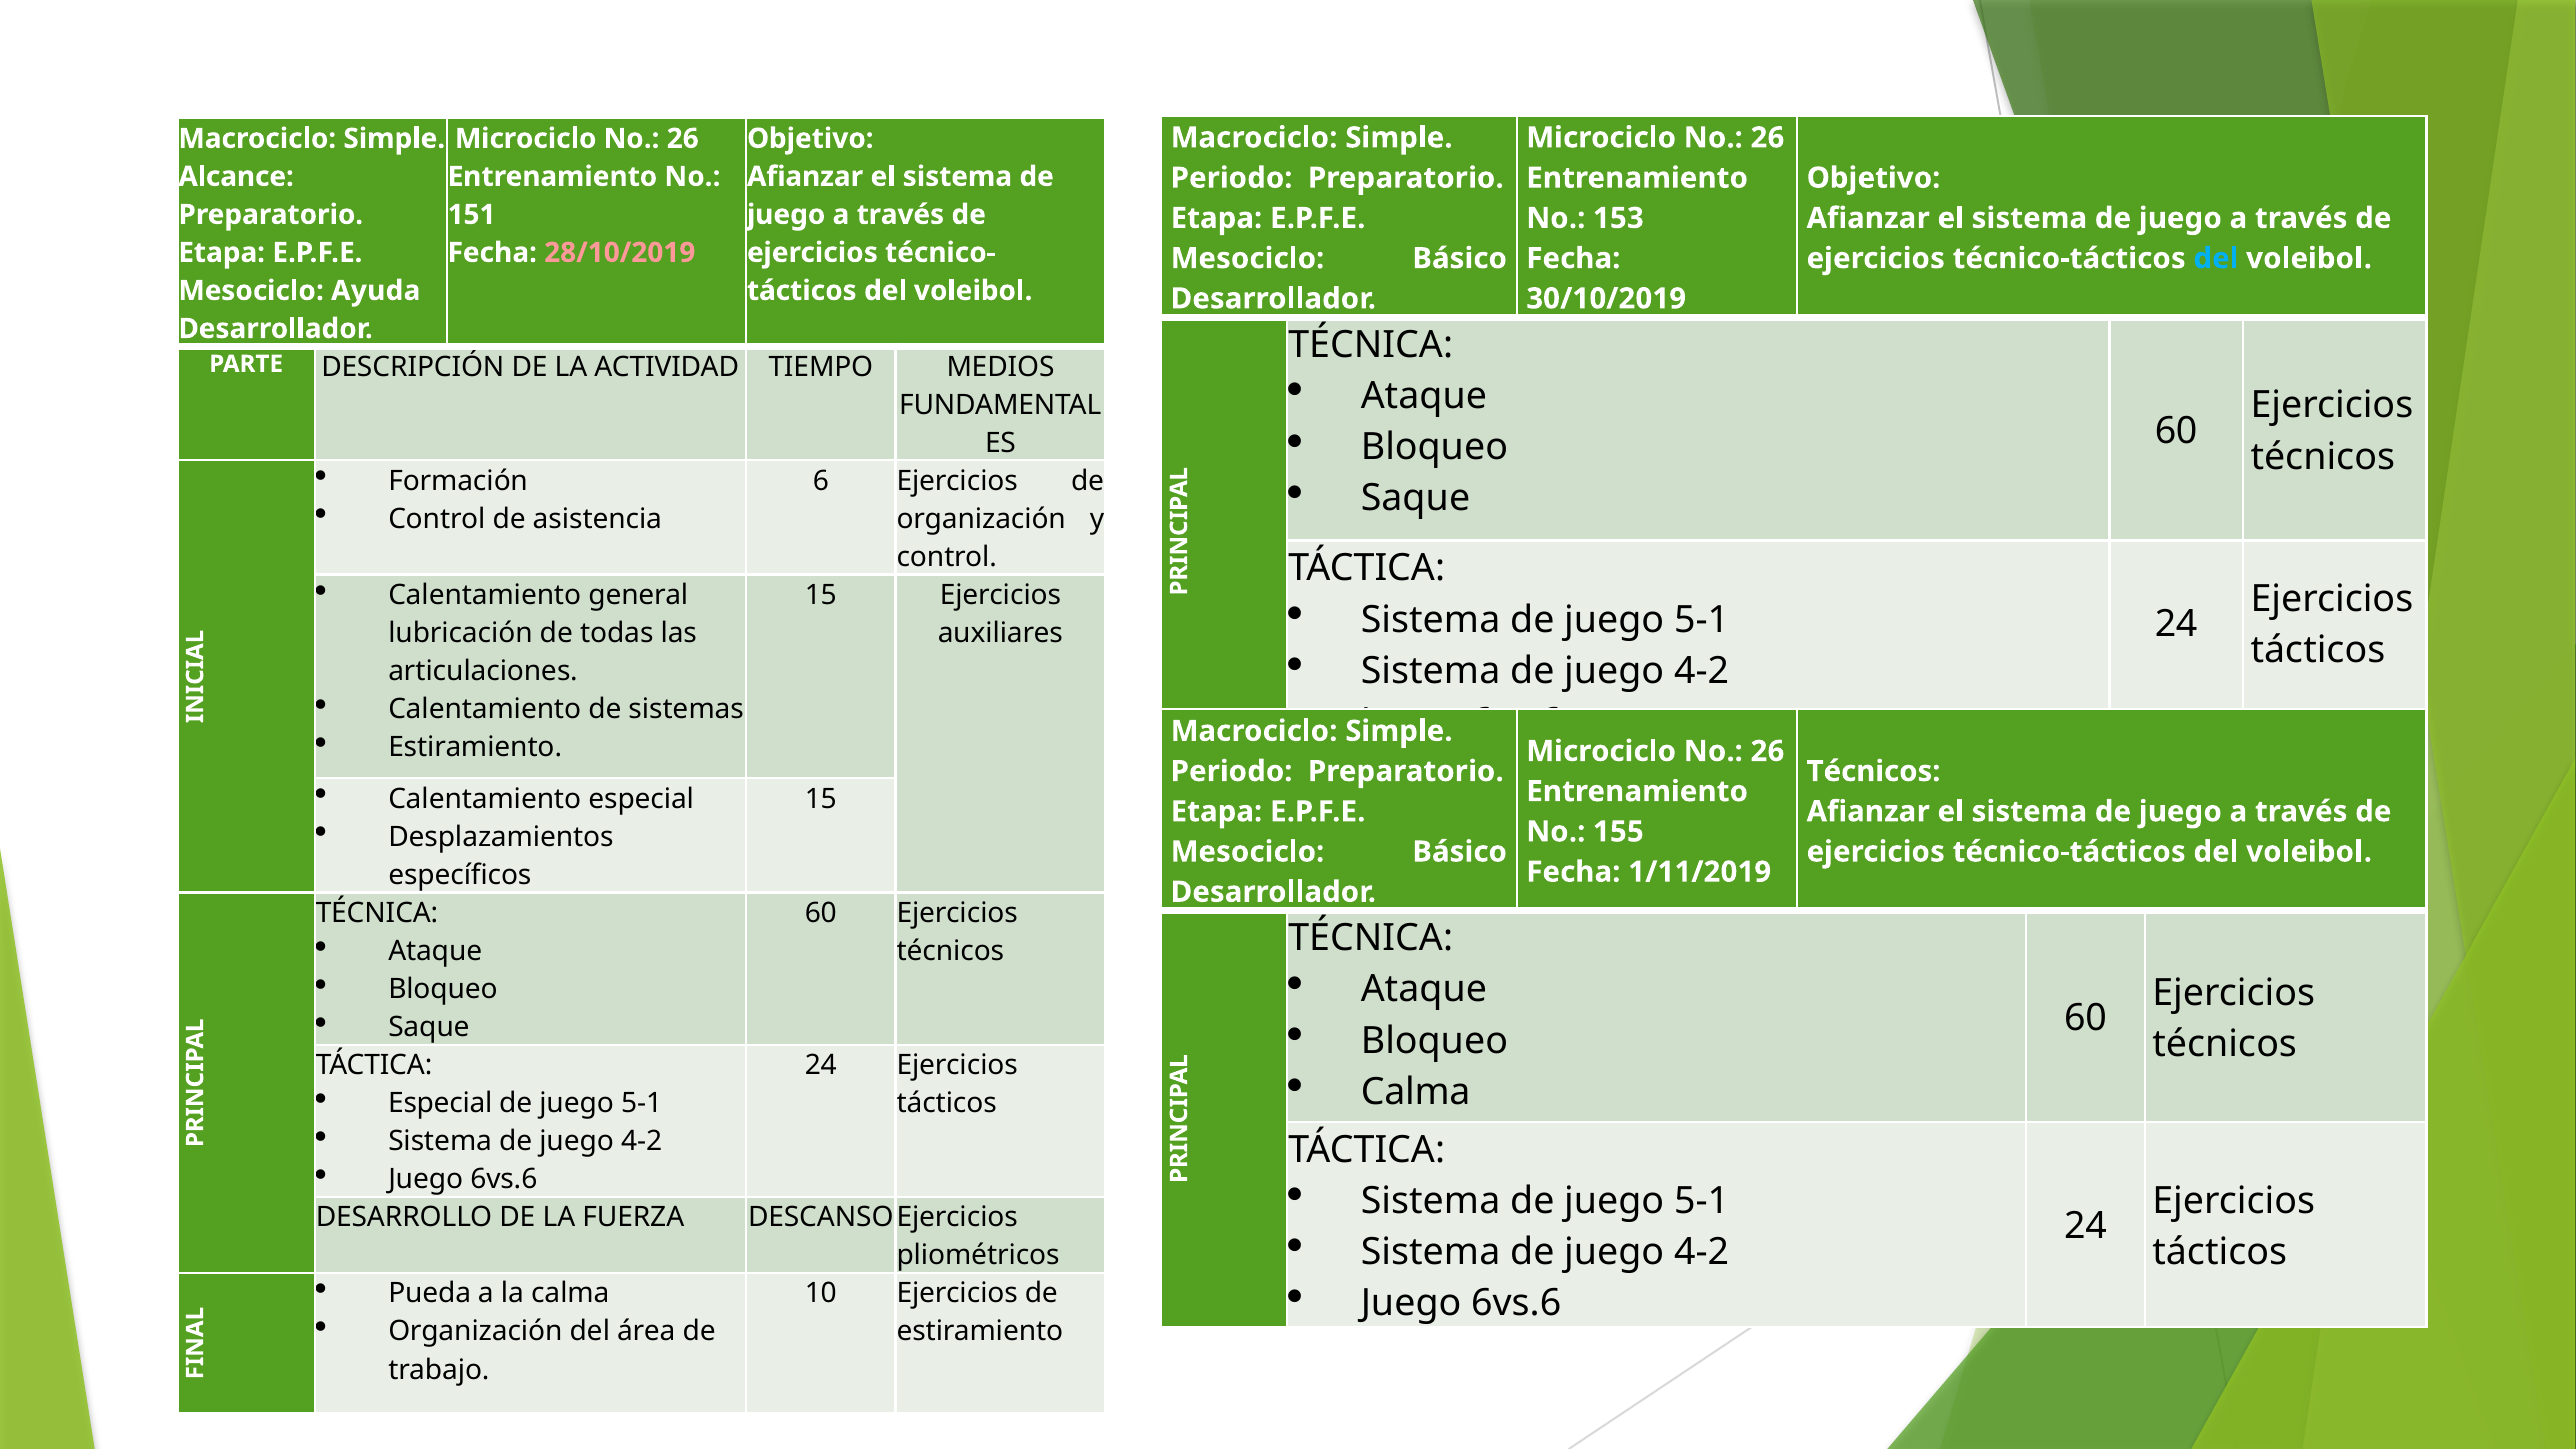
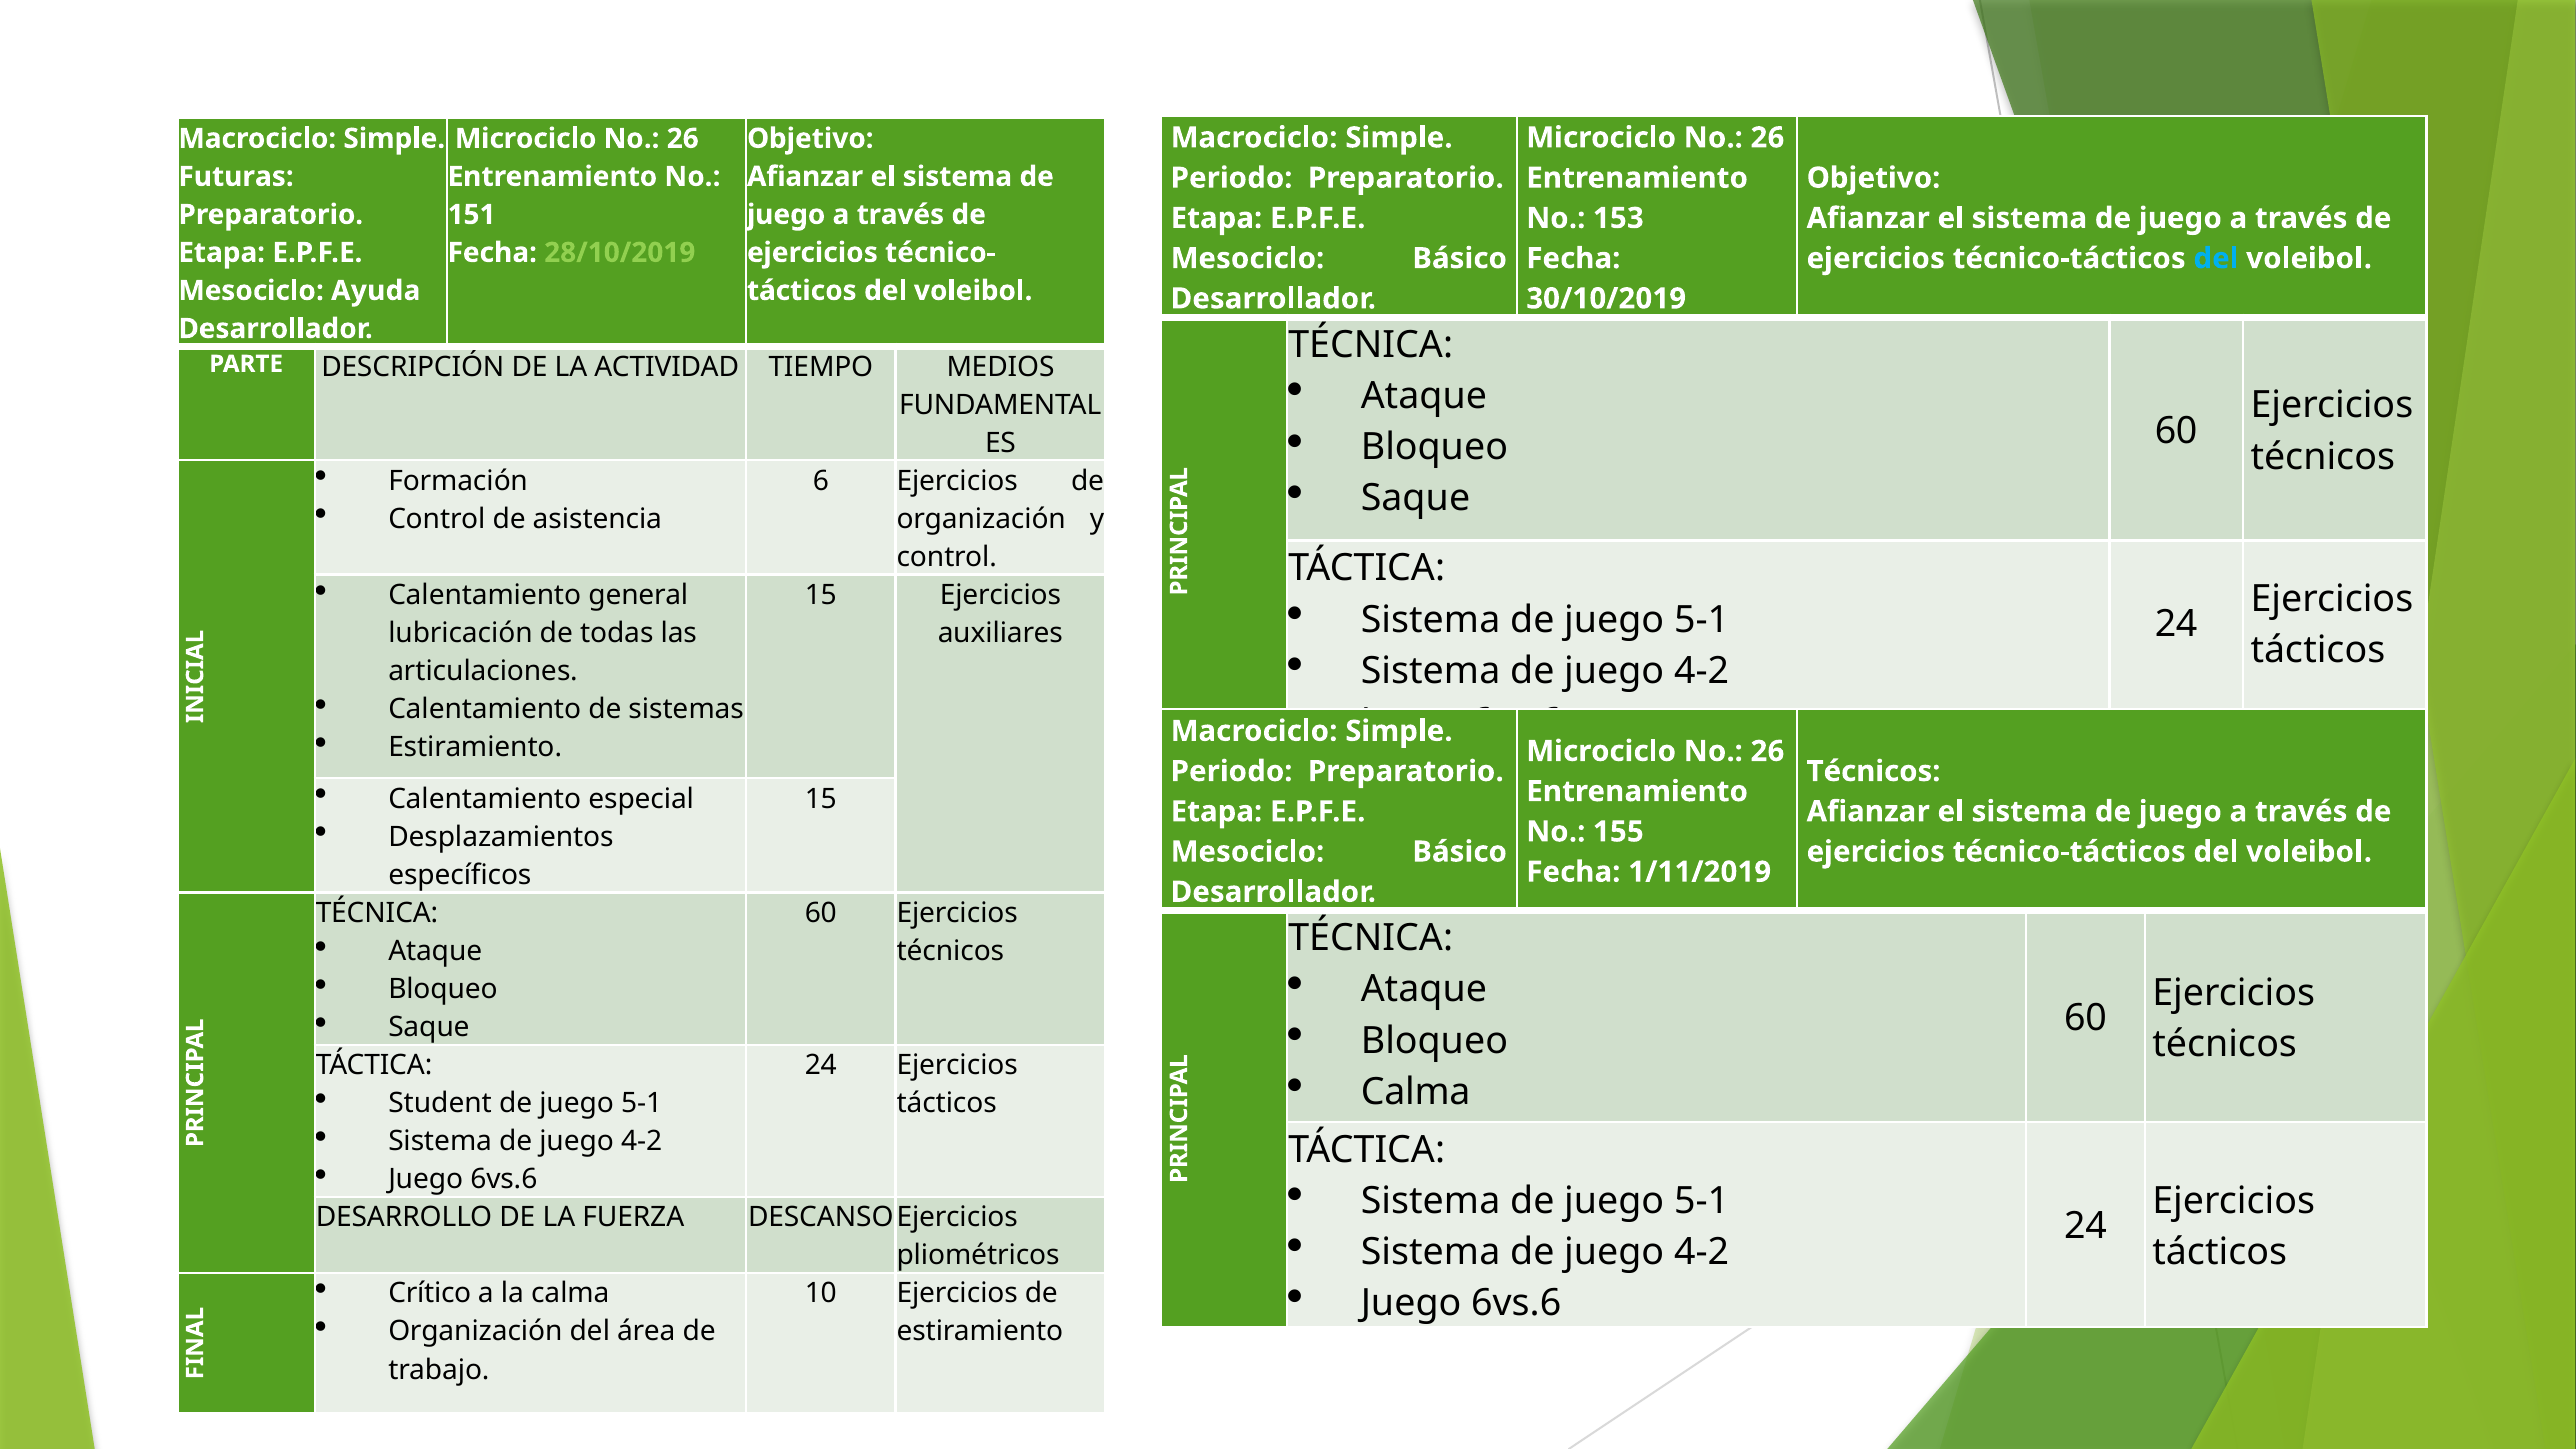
Alcance: Alcance -> Futuras
28/10/2019 colour: pink -> light green
Especial at (440, 1103): Especial -> Student
Pueda: Pueda -> Crítico
